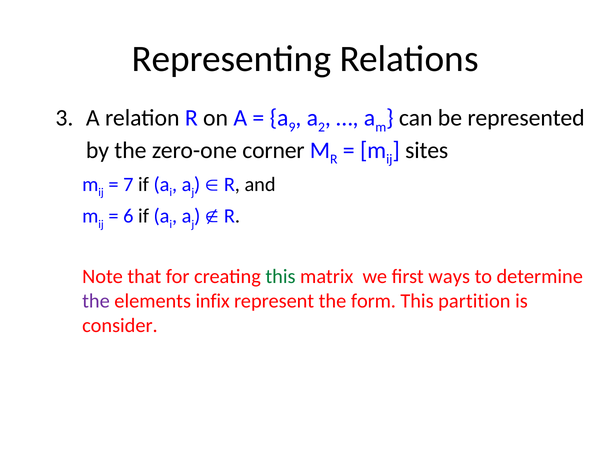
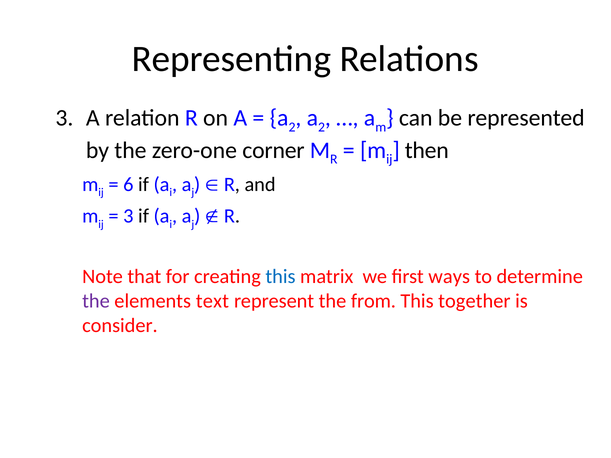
9 at (292, 127): 9 -> 2
sites: sites -> then
7: 7 -> 6
6 at (128, 216): 6 -> 3
this at (280, 277) colour: green -> blue
infix: infix -> text
form: form -> from
partition: partition -> together
